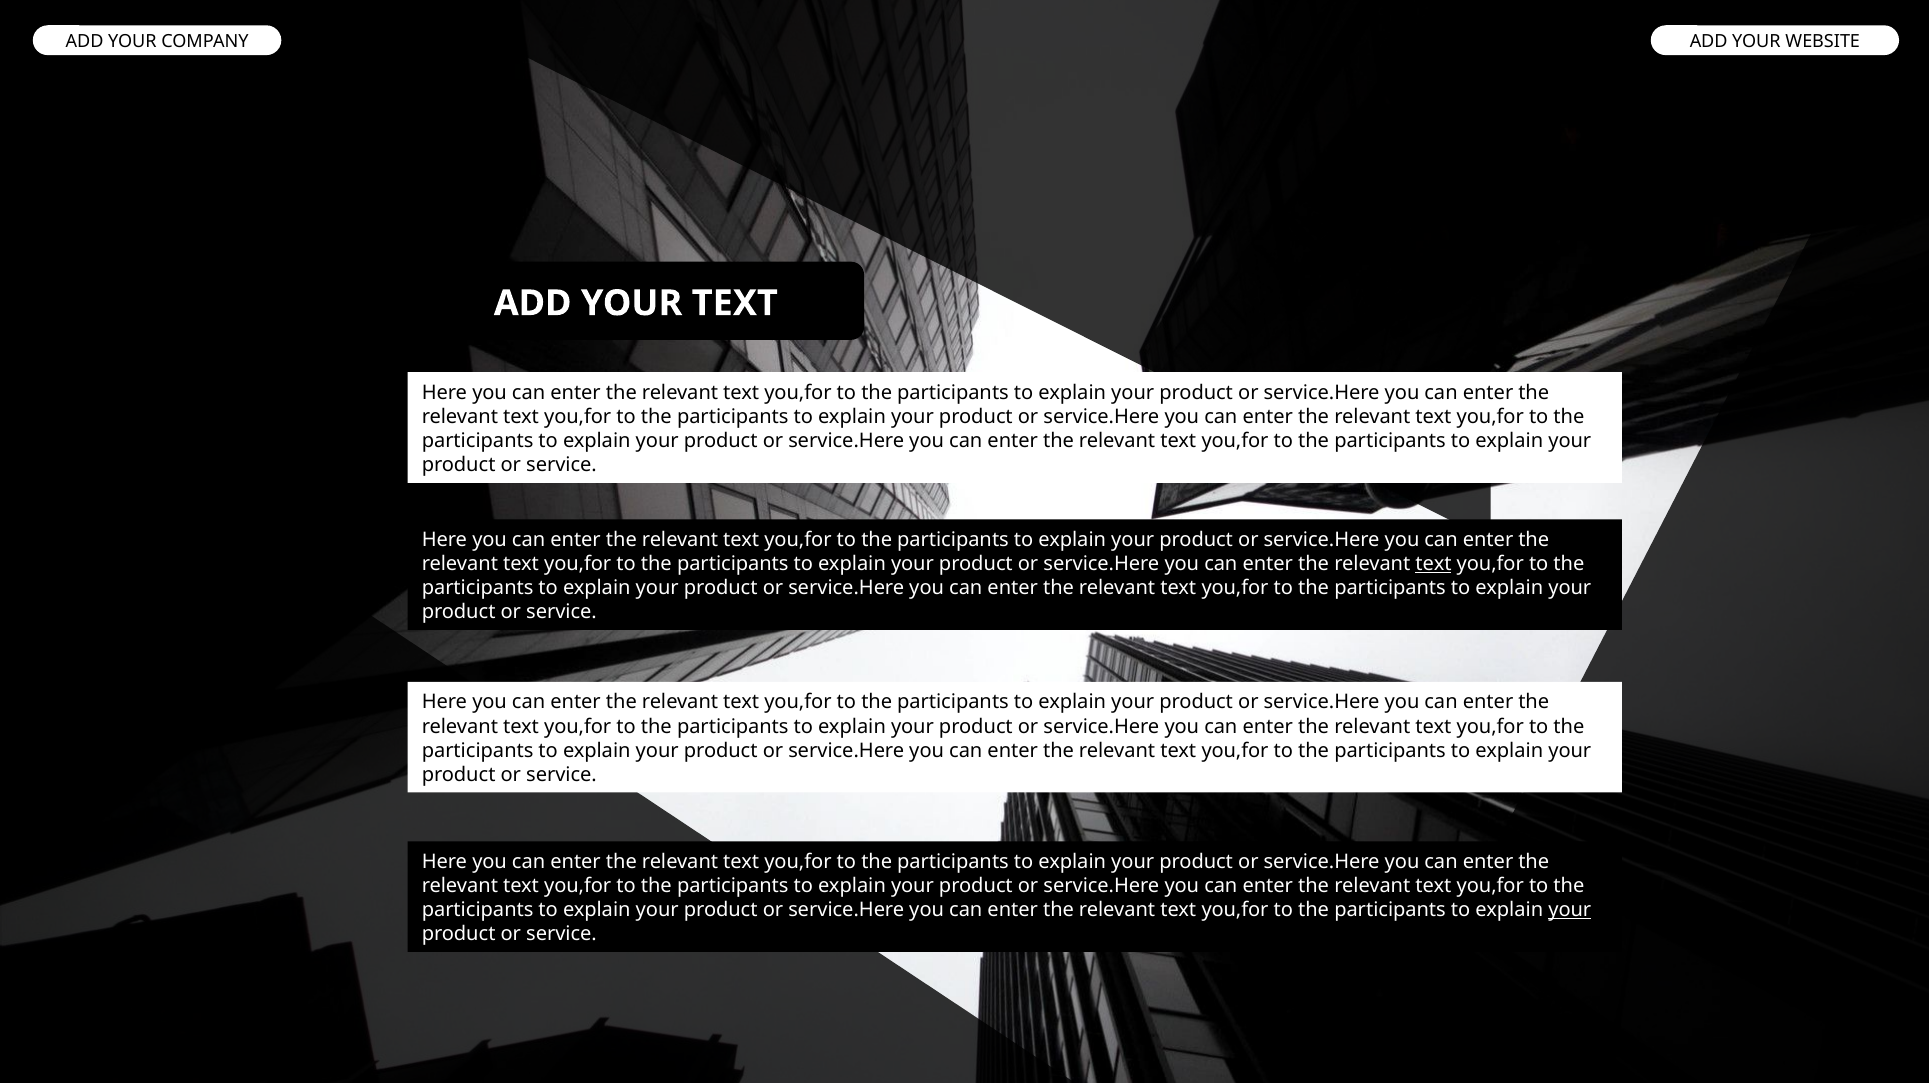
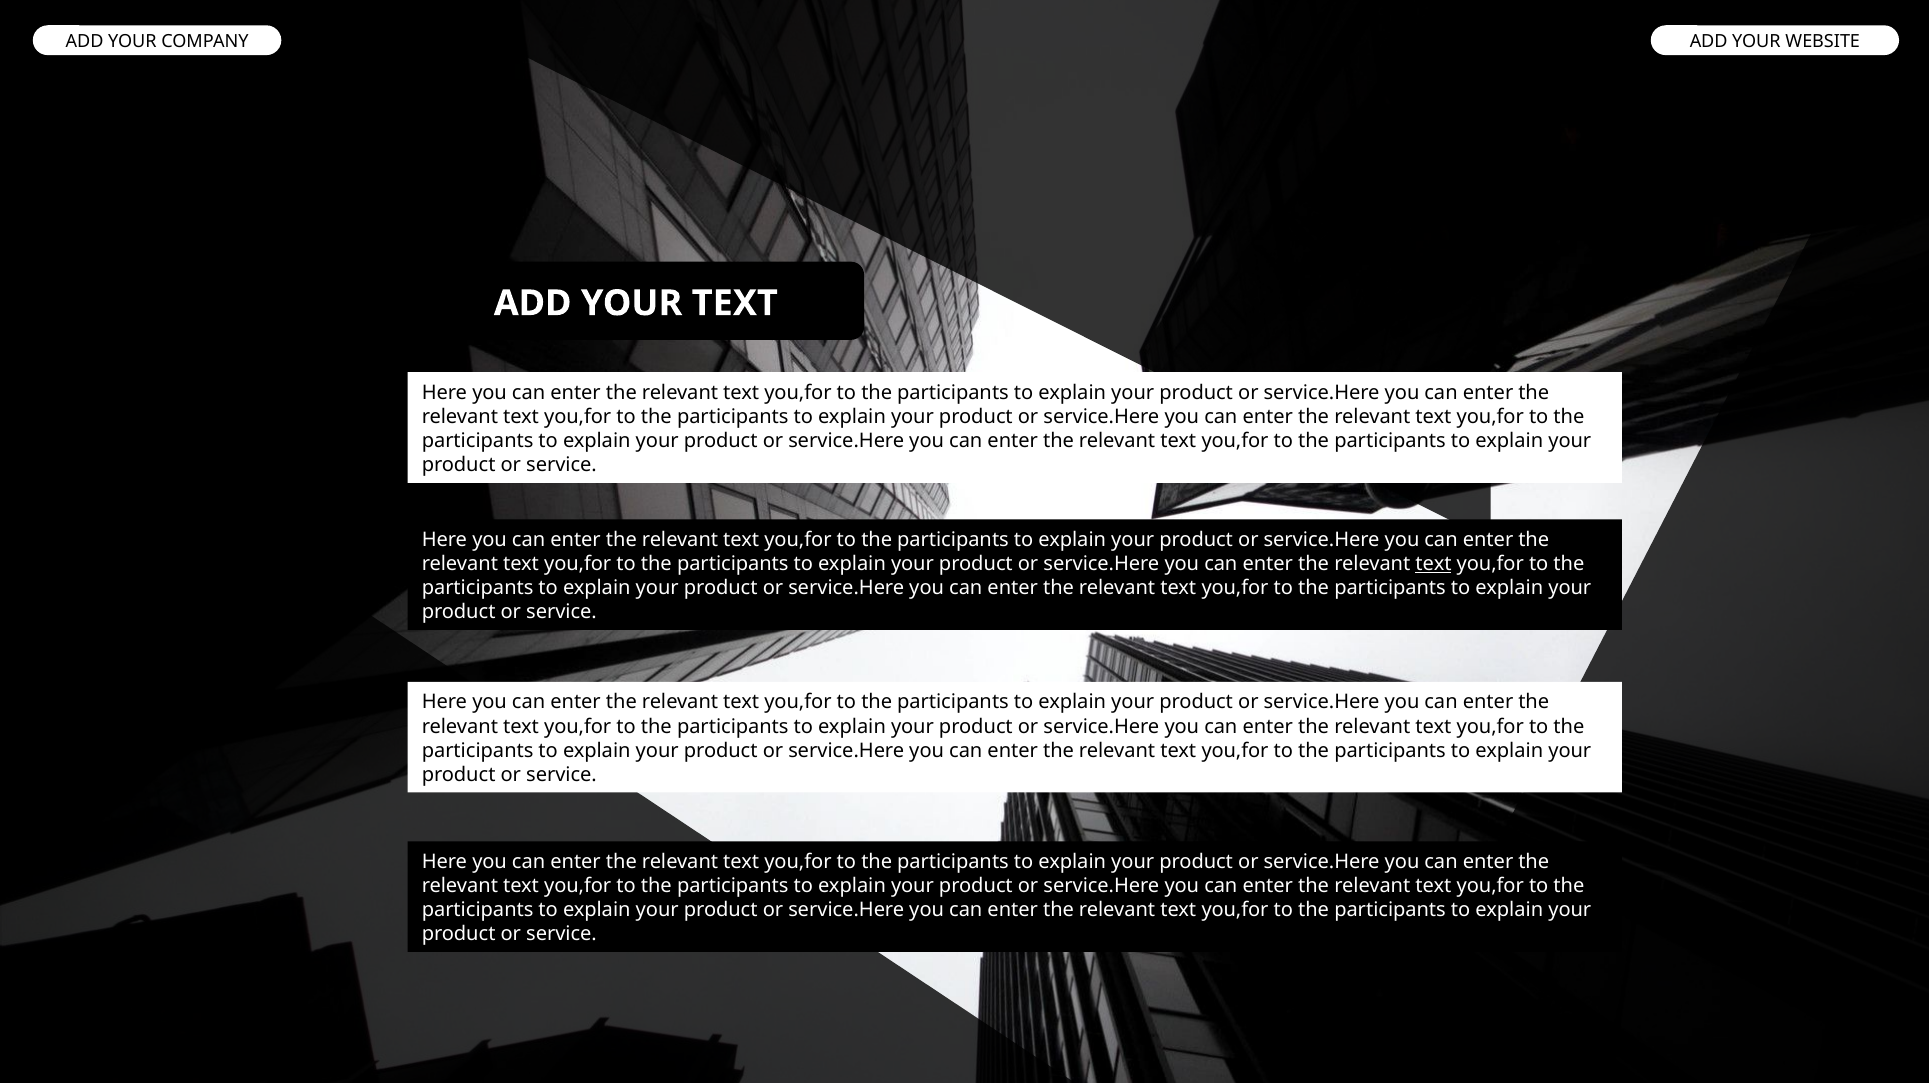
your at (1570, 910) underline: present -> none
